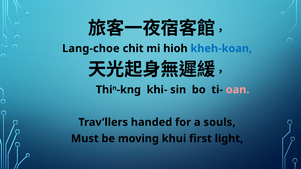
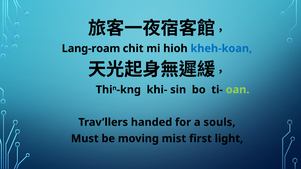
Lang-choe: Lang-choe -> Lang-roam
oan colour: pink -> light green
khui: khui -> mist
